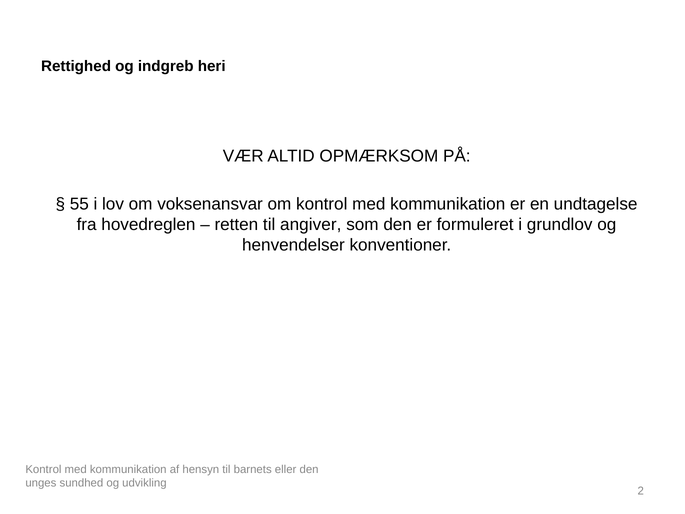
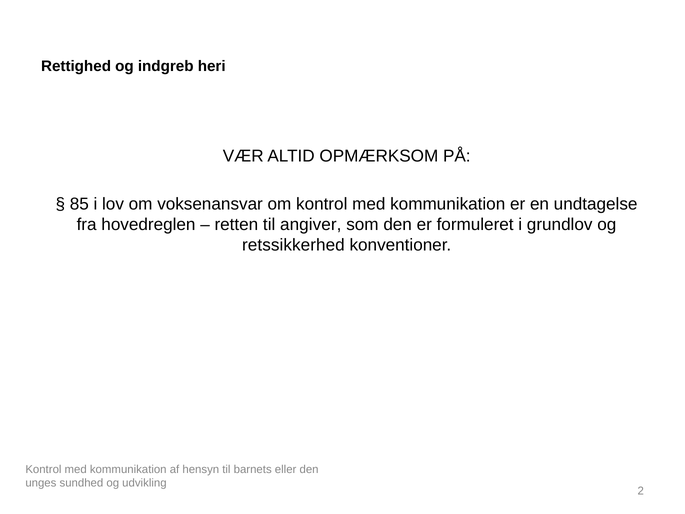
55: 55 -> 85
henvendelser: henvendelser -> retssikkerhed
